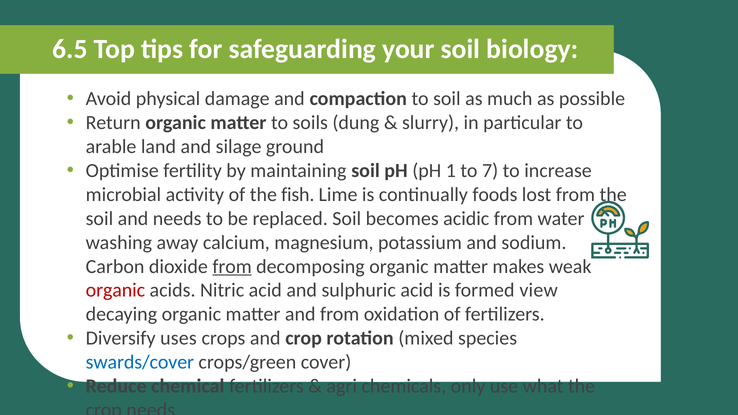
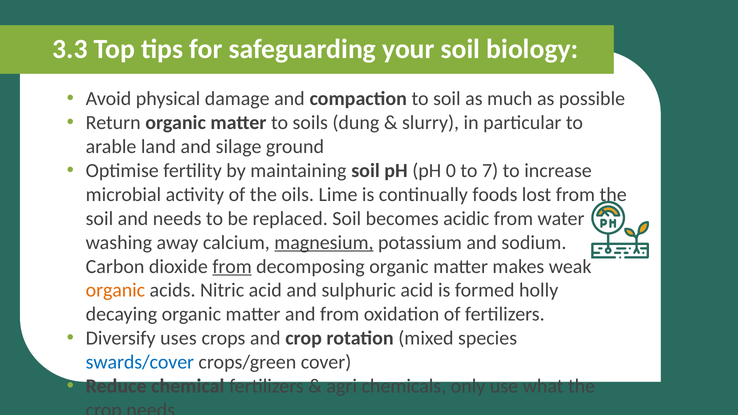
6.5: 6.5 -> 3.3
1: 1 -> 0
fish: fish -> oils
magnesium underline: none -> present
organic at (115, 290) colour: red -> orange
view: view -> holly
